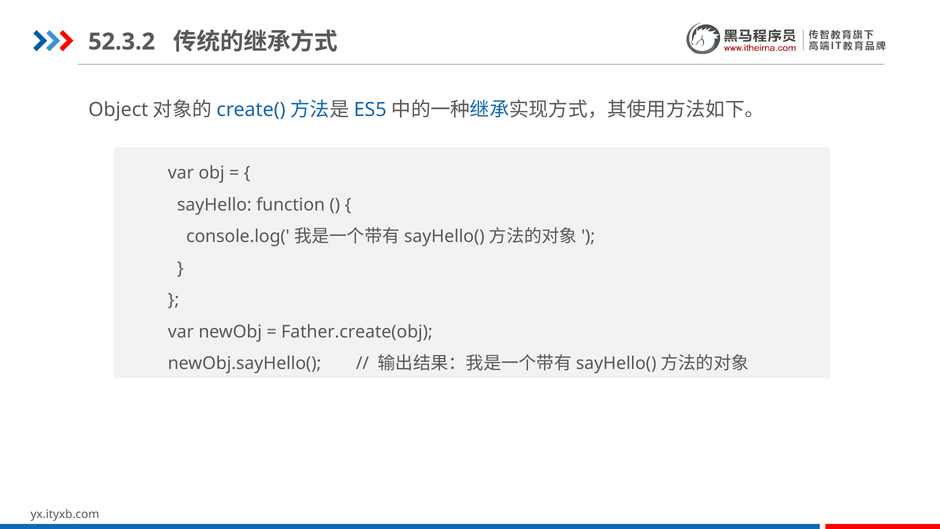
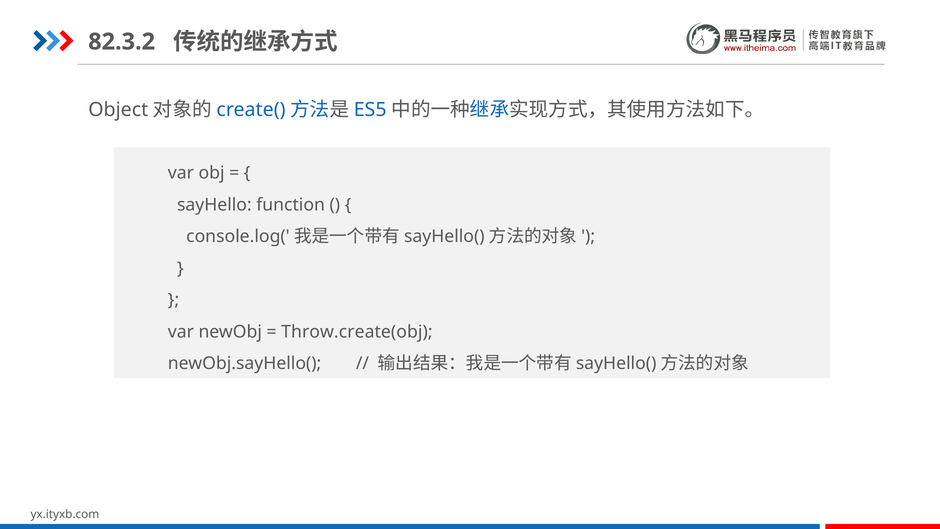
52.3.2: 52.3.2 -> 82.3.2
Father.create(obj: Father.create(obj -> Throw.create(obj
